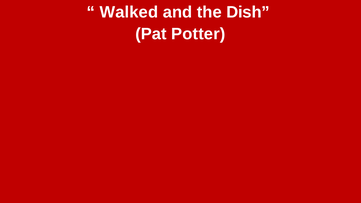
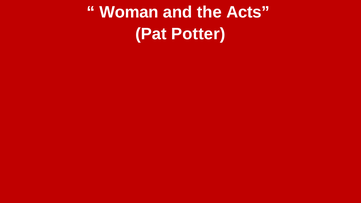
Walked: Walked -> Woman
Dish: Dish -> Acts
